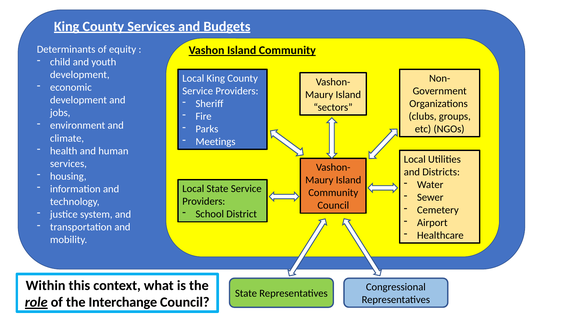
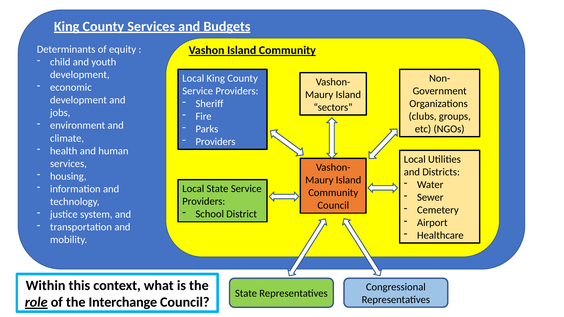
Meetings at (216, 142): Meetings -> Providers
